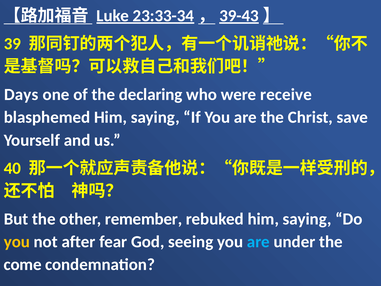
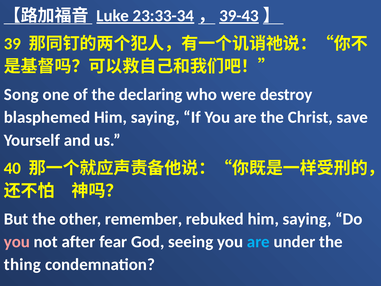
Days: Days -> Song
receive: receive -> destroy
you at (17, 242) colour: yellow -> pink
come: come -> thing
